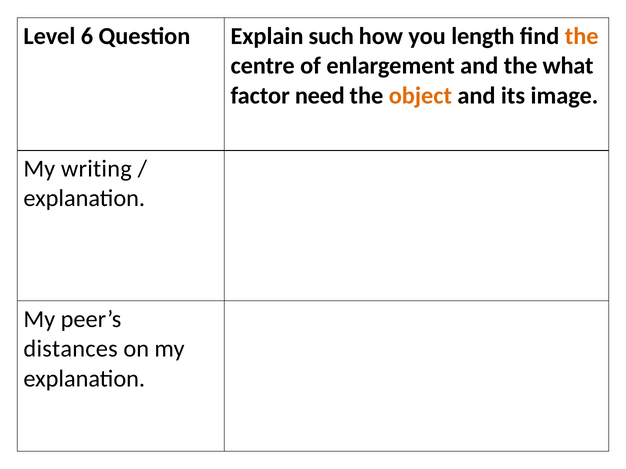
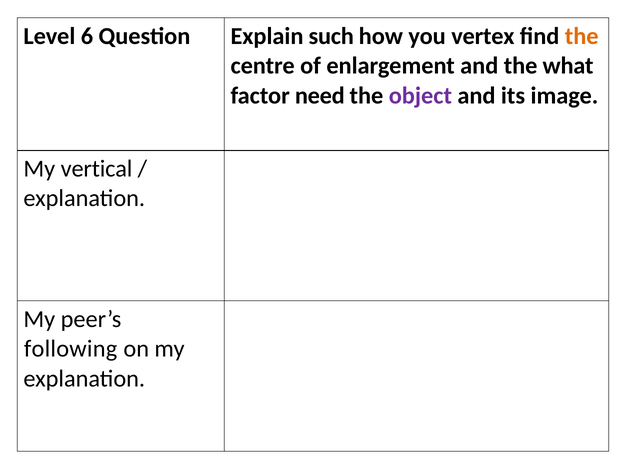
length: length -> vertex
object colour: orange -> purple
writing: writing -> vertical
distances: distances -> following
